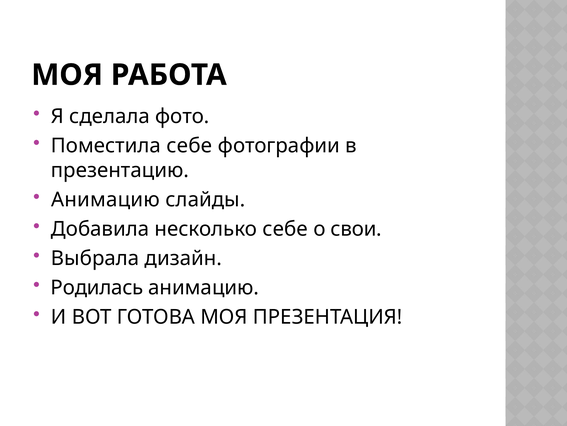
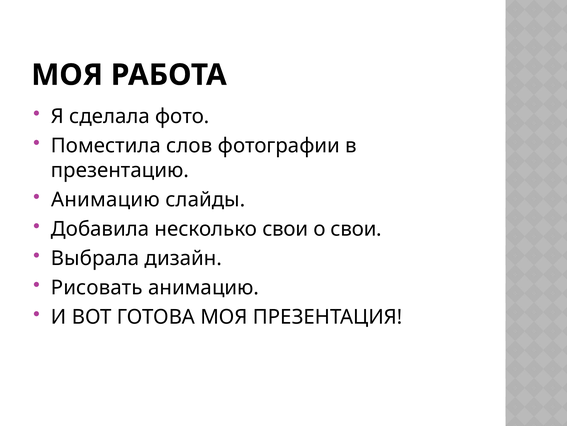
Поместила себе: себе -> слов
несколько себе: себе -> свои
Родилась: Родилась -> Рисовать
